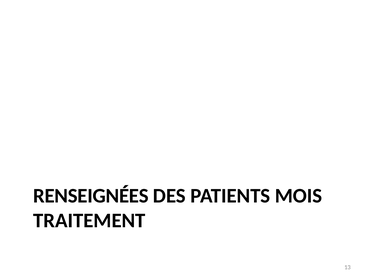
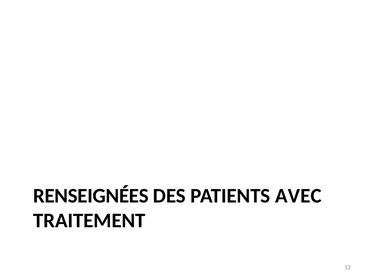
MOIS: MOIS -> AVEC
